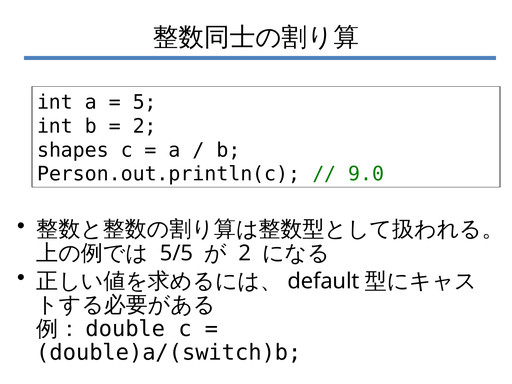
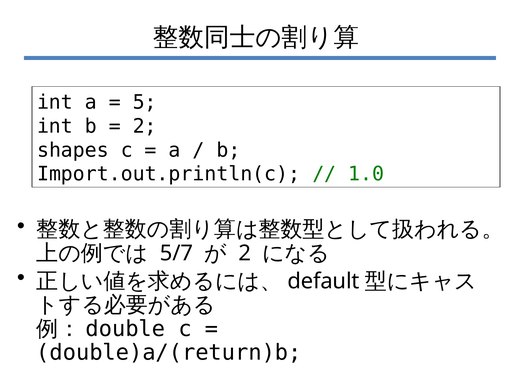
Person.out.println(c: Person.out.println(c -> Import.out.println(c
9.0: 9.0 -> 1.0
5/5: 5/5 -> 5/7
double)a/(switch)b: double)a/(switch)b -> double)a/(return)b
